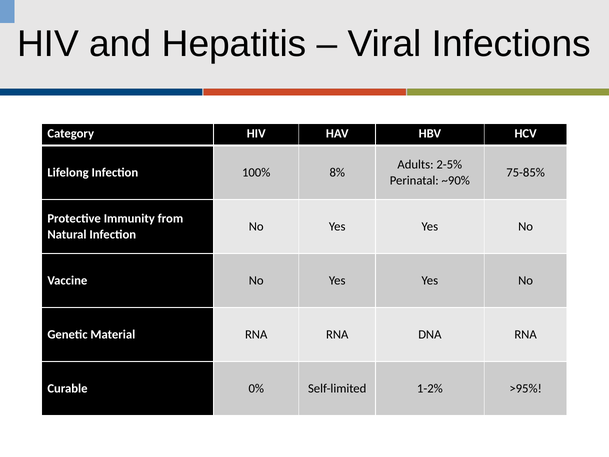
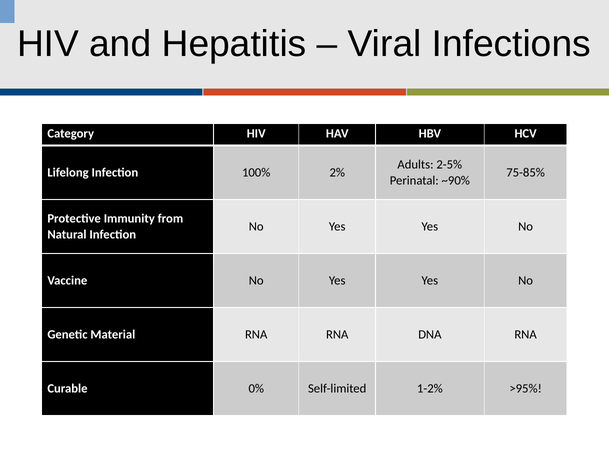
8%: 8% -> 2%
